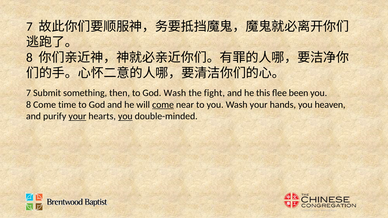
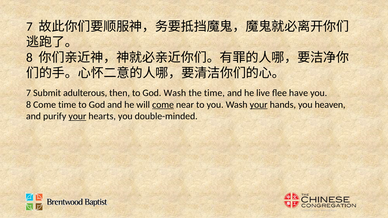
something: something -> adulterous
the fight: fight -> time
this: this -> live
been: been -> have
your at (259, 105) underline: none -> present
you at (125, 116) underline: present -> none
